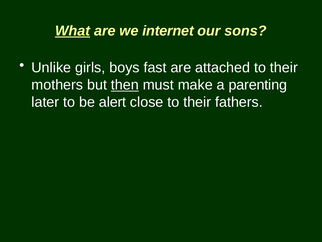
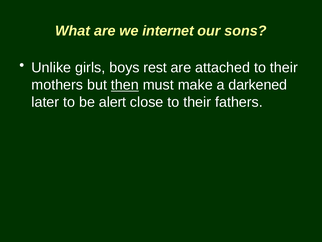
What underline: present -> none
fast: fast -> rest
parenting: parenting -> darkened
